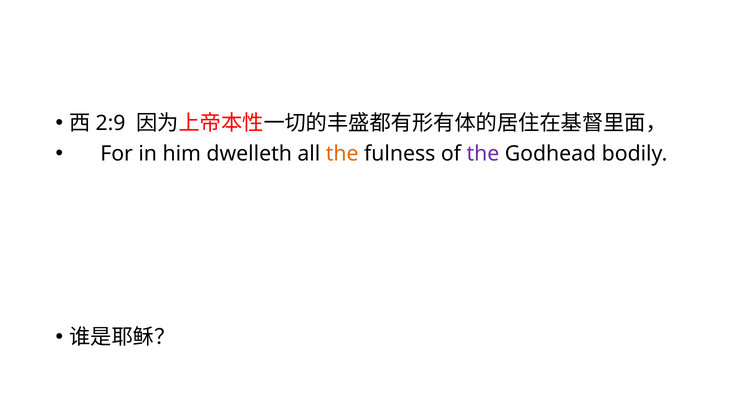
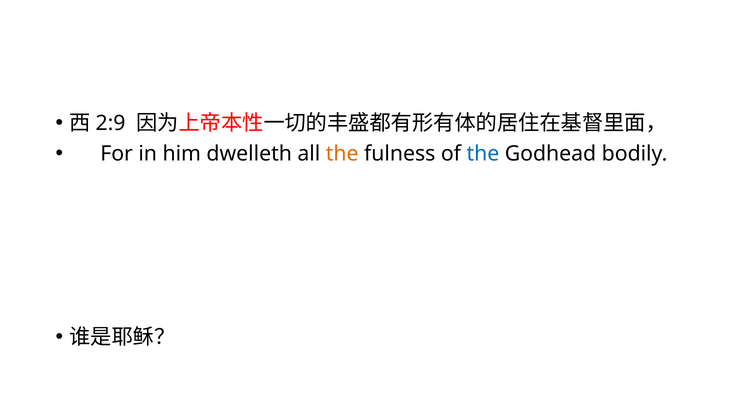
the at (483, 154) colour: purple -> blue
